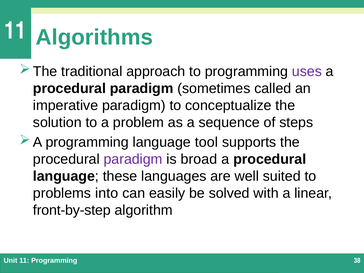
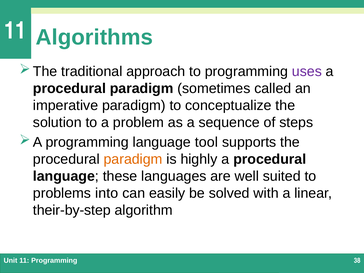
paradigm at (133, 159) colour: purple -> orange
broad: broad -> highly
front-by-step: front-by-step -> their-by-step
